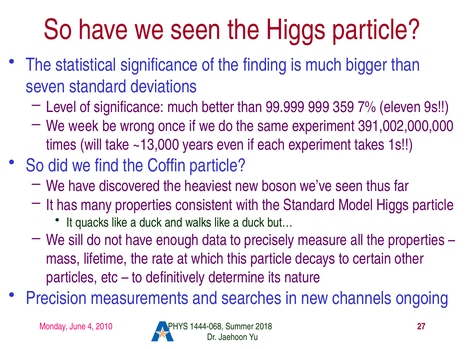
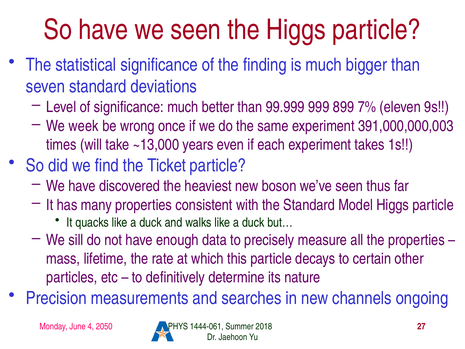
359: 359 -> 899
391,002,000,000: 391,002,000,000 -> 391,000,000,003
Coffin: Coffin -> Ticket
2010: 2010 -> 2050
1444-068: 1444-068 -> 1444-061
